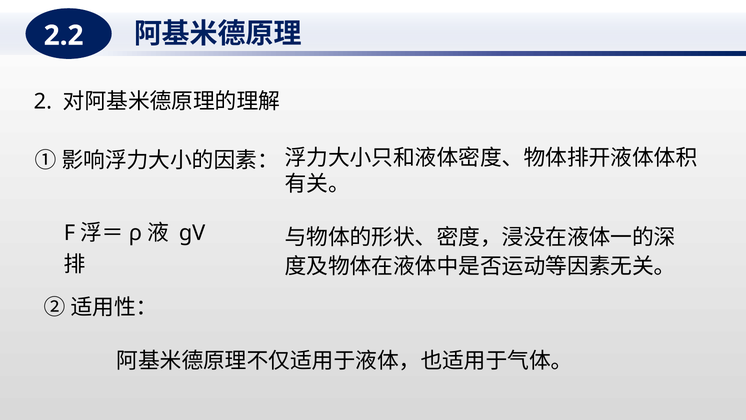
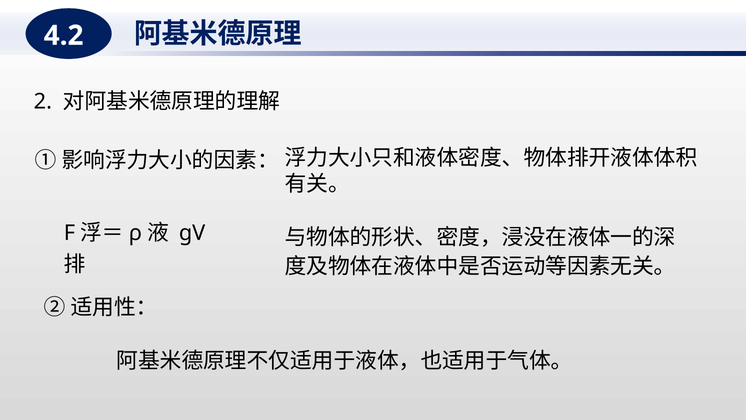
2.2: 2.2 -> 4.2
